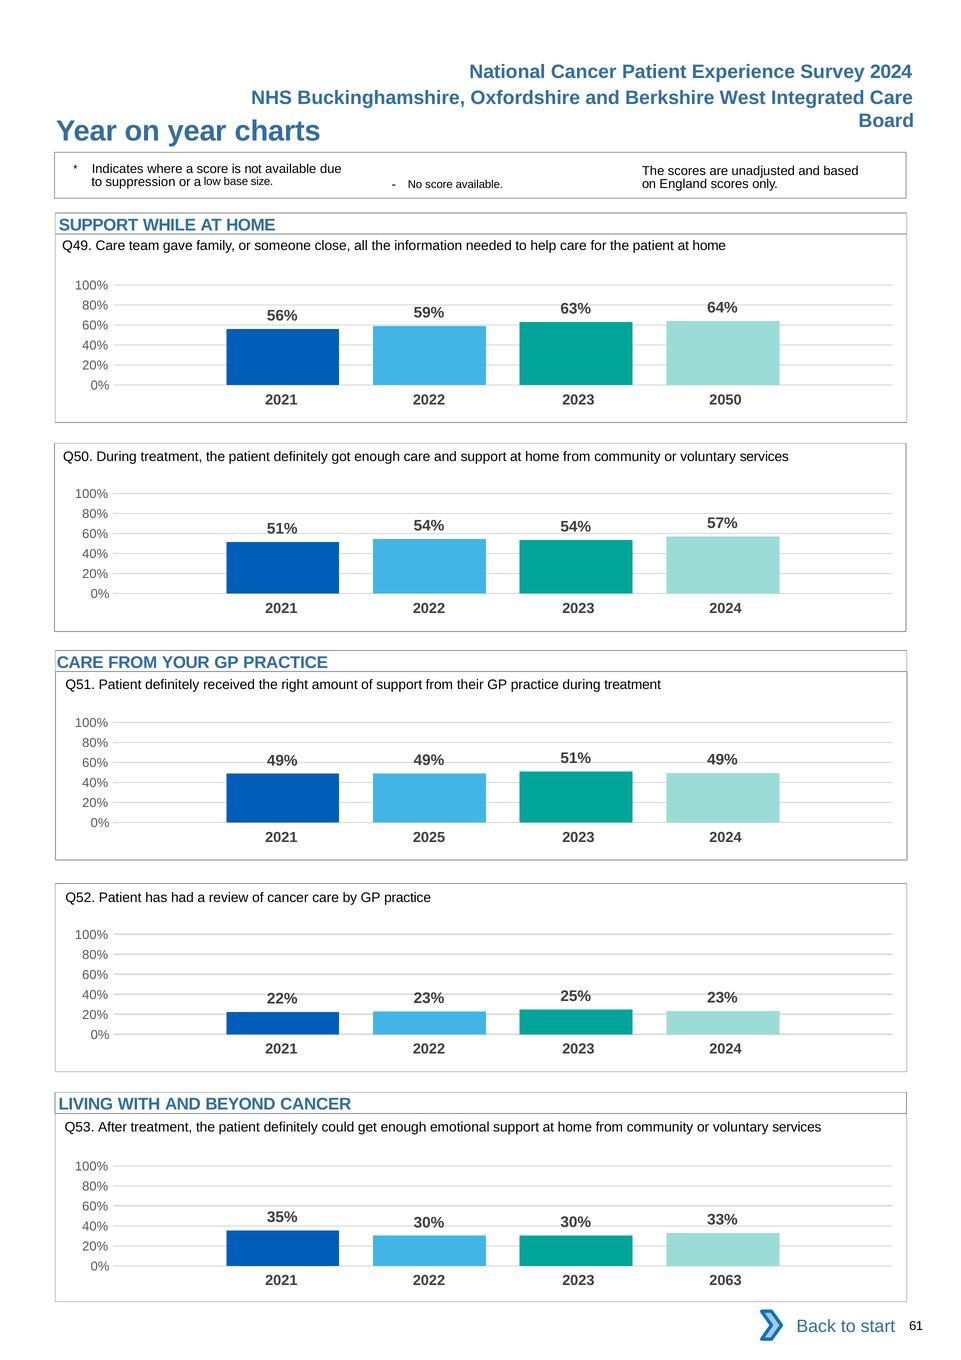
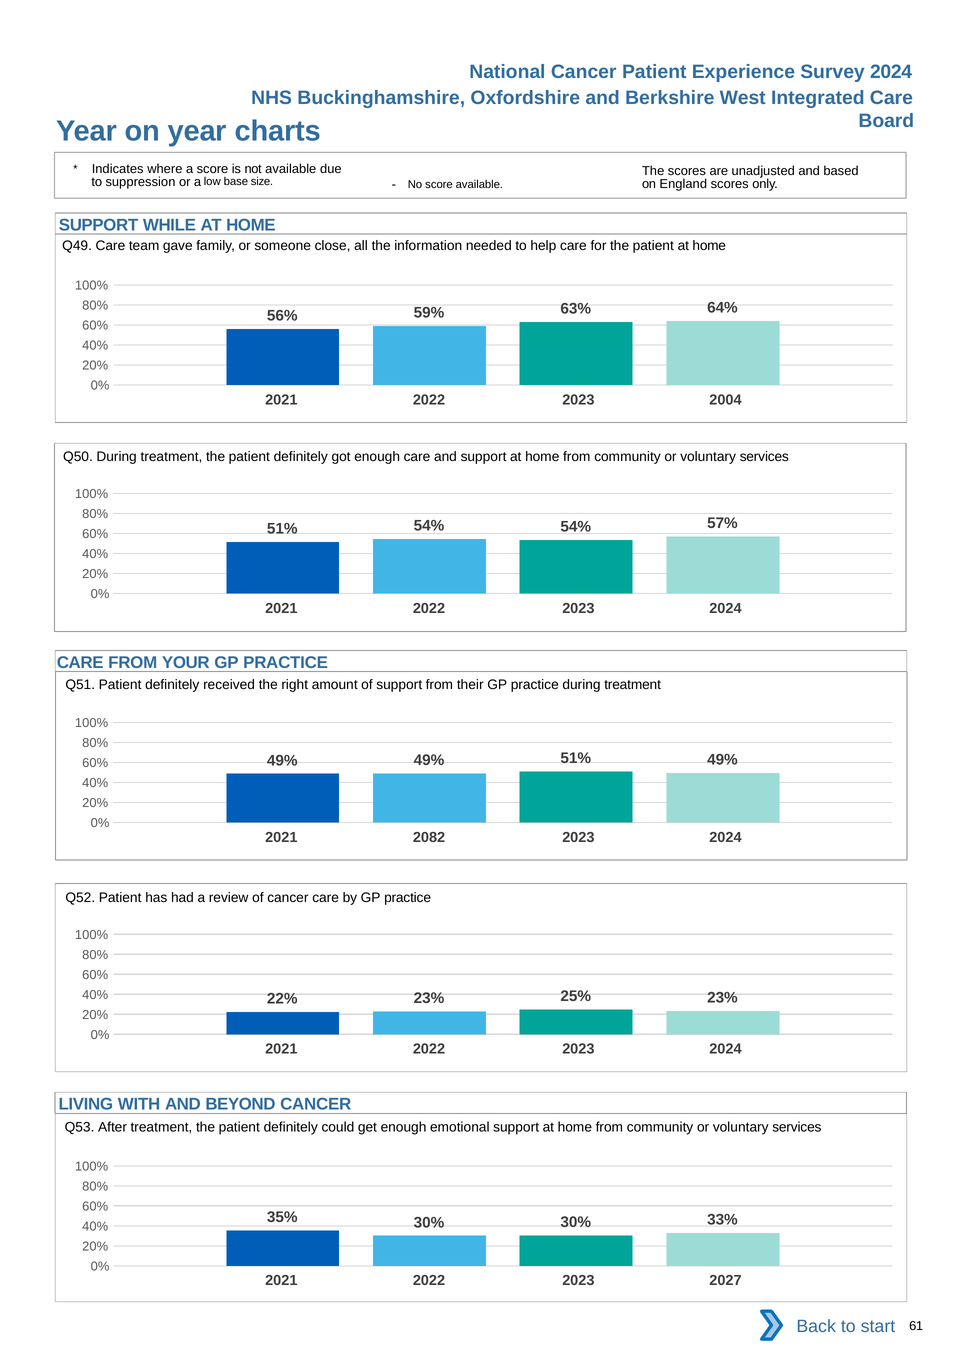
2050: 2050 -> 2004
2025: 2025 -> 2082
2063: 2063 -> 2027
